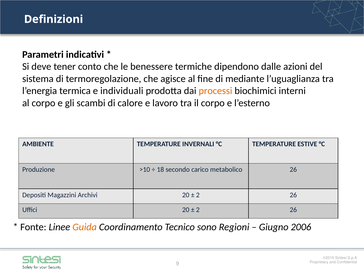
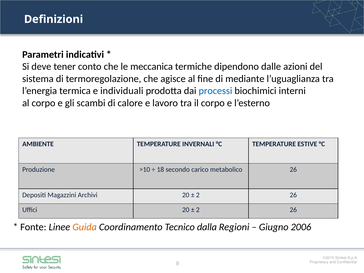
benessere: benessere -> meccanica
processi colour: orange -> blue
sono: sono -> dalla
